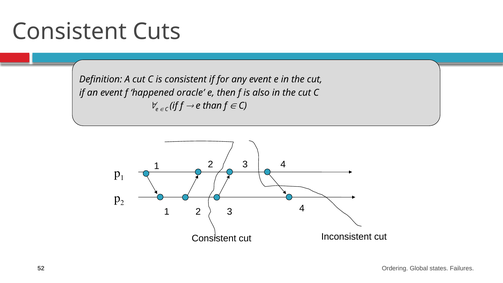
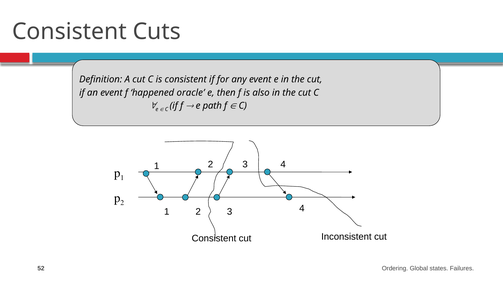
than: than -> path
